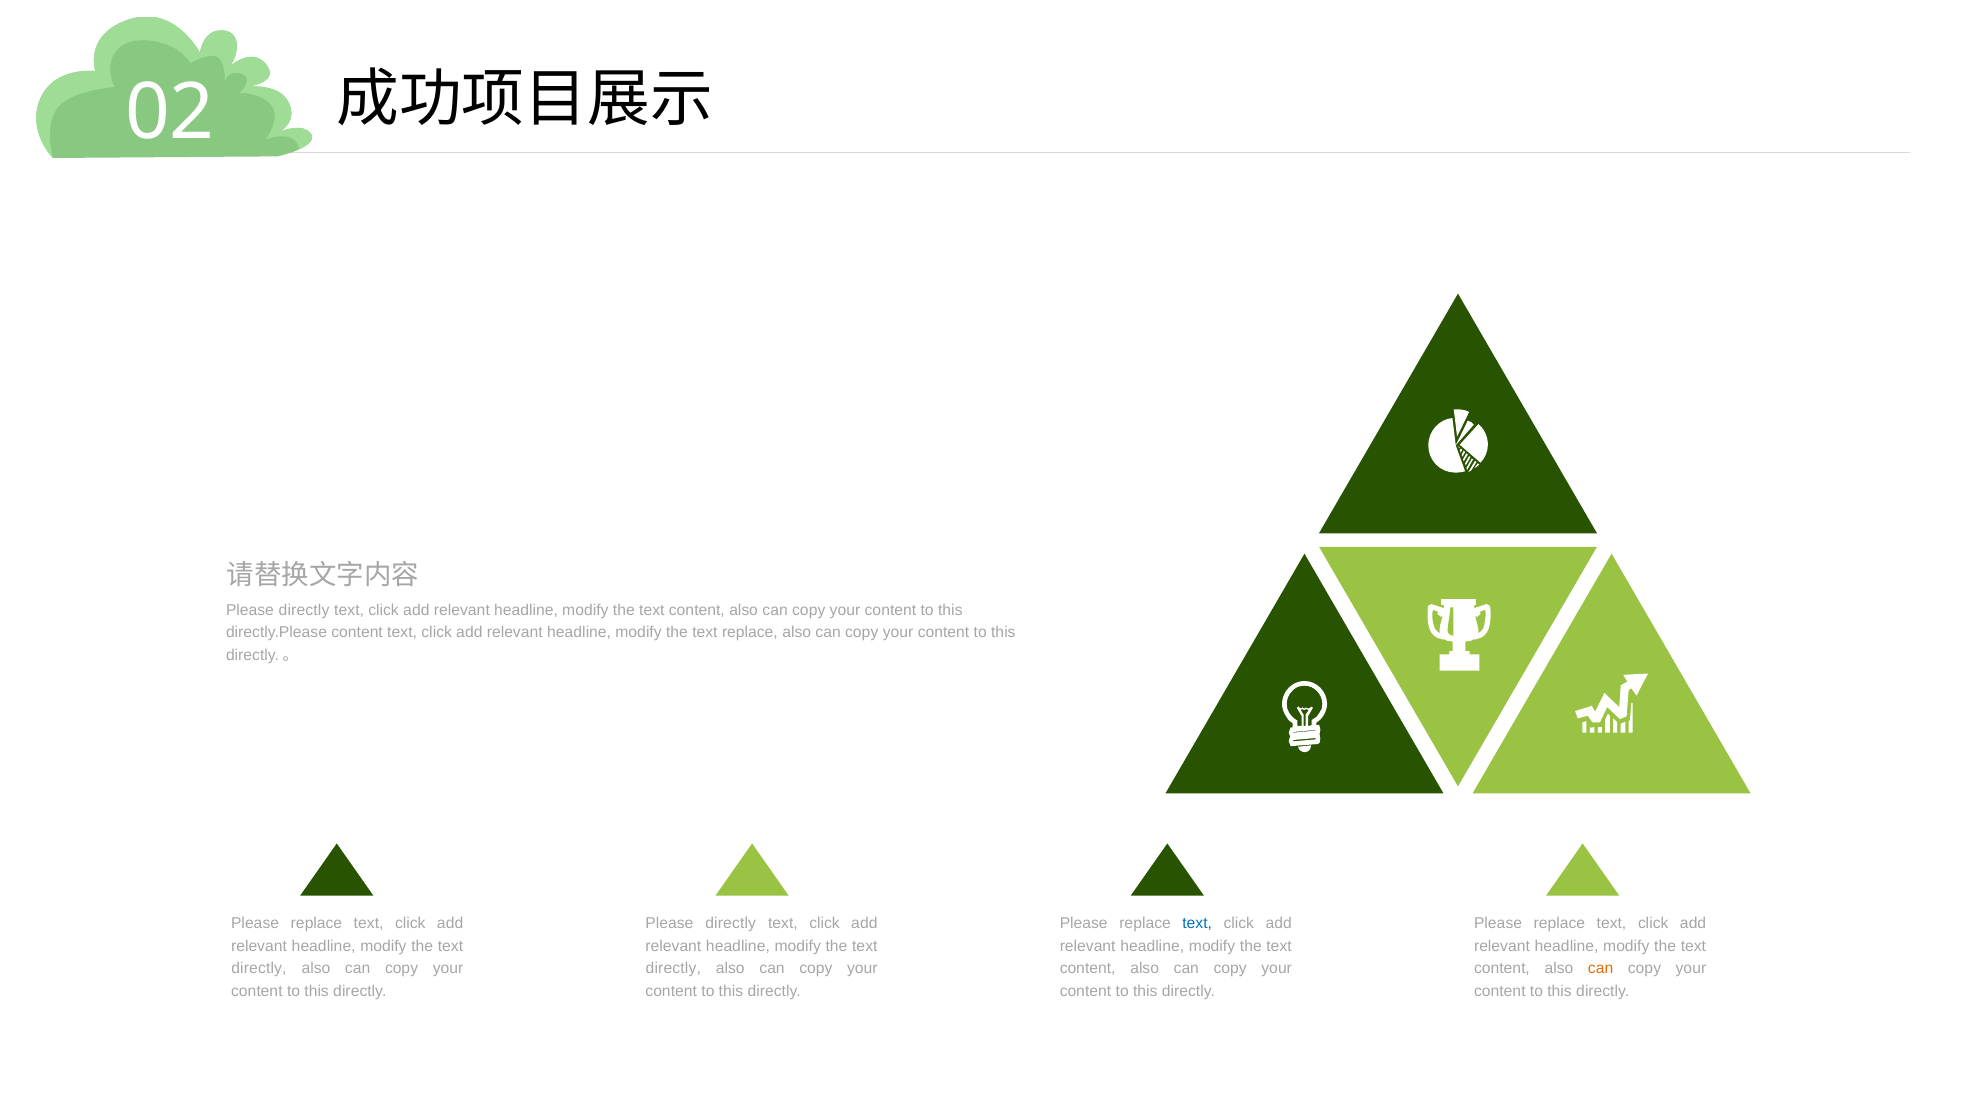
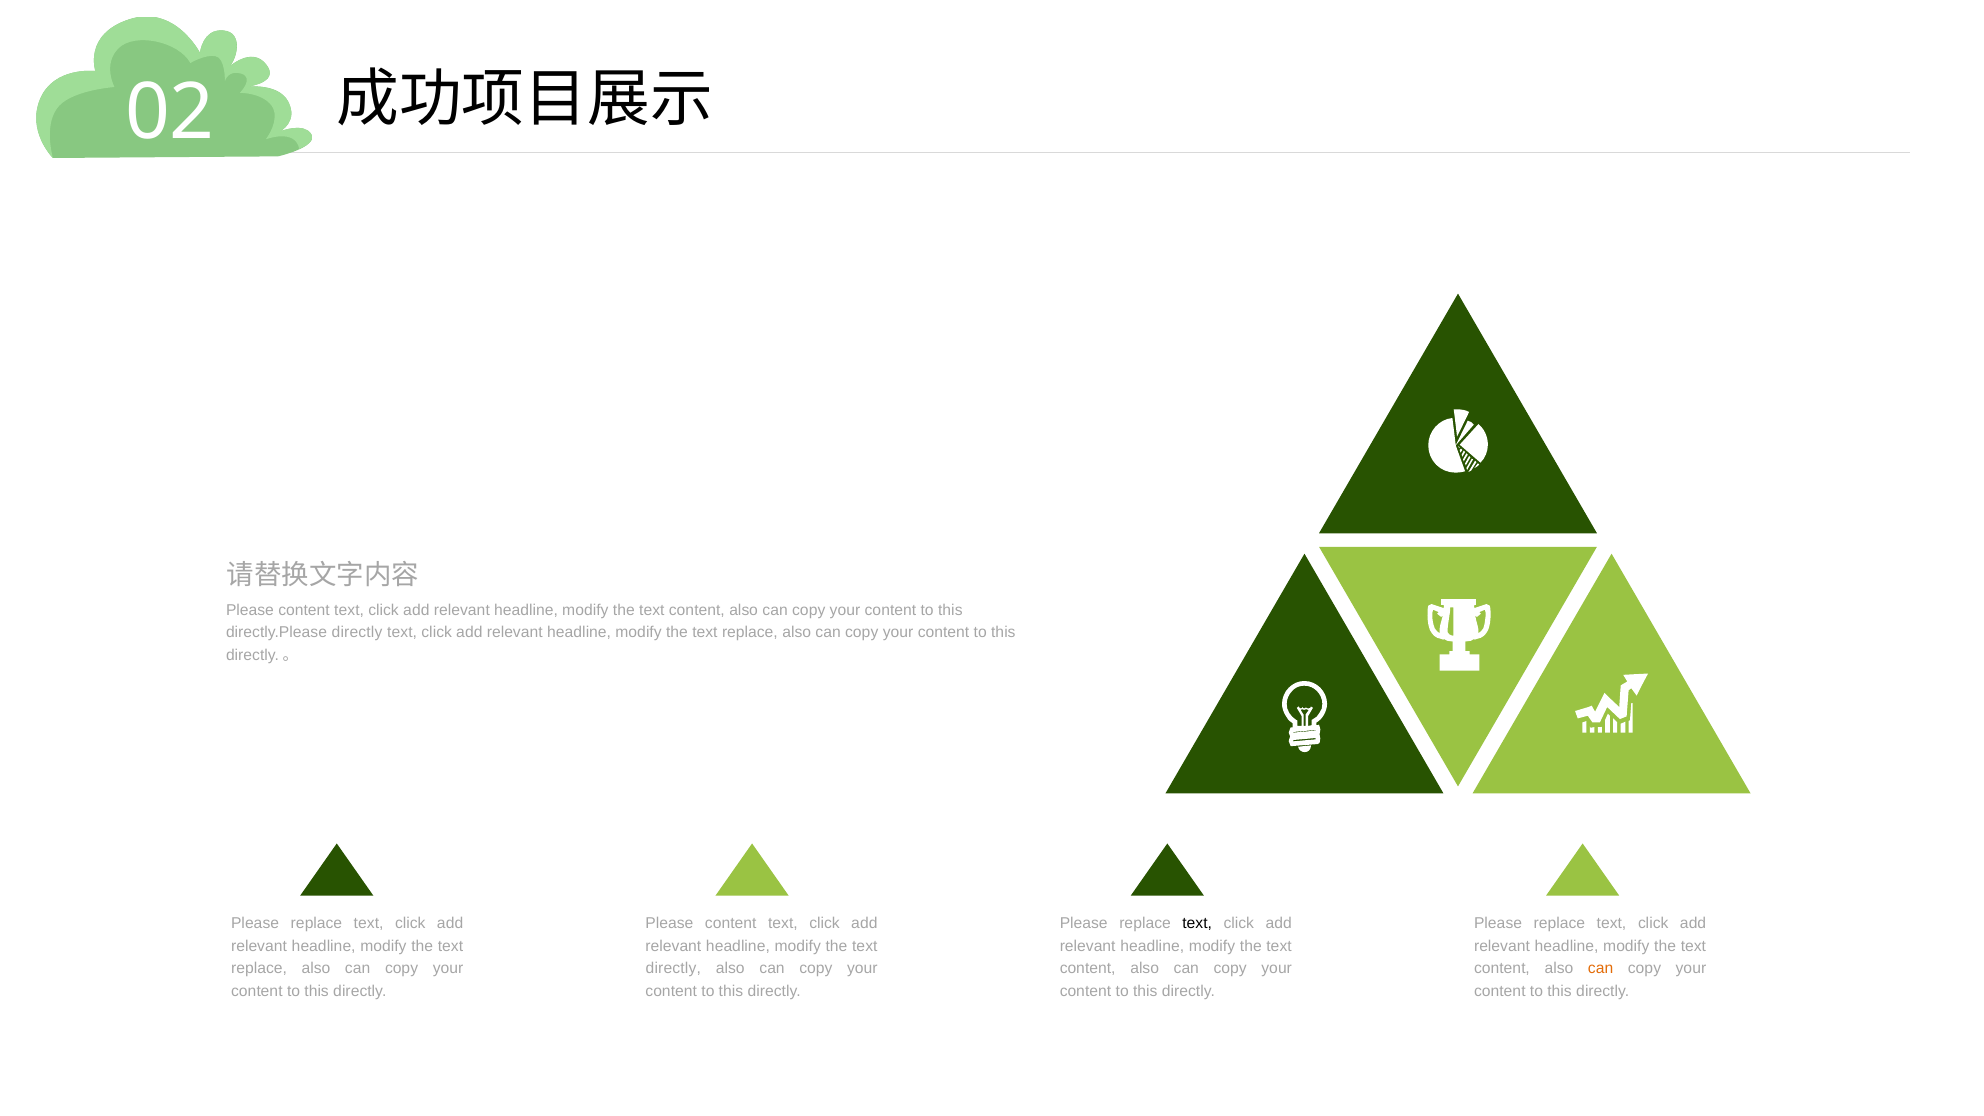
directly at (304, 610): directly -> content
directly.Please content: content -> directly
directly at (731, 924): directly -> content
text at (1197, 924) colour: blue -> black
directly at (259, 969): directly -> replace
